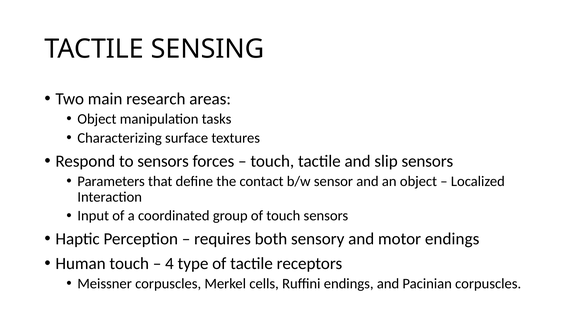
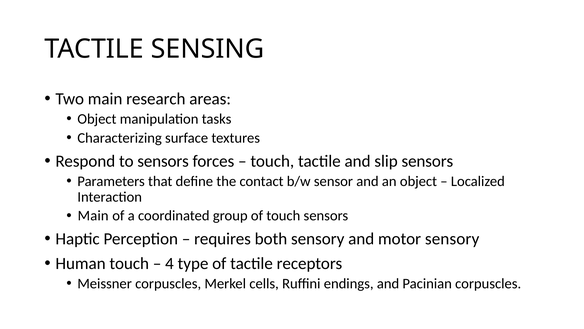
Input at (93, 216): Input -> Main
motor endings: endings -> sensory
